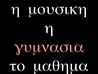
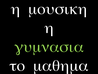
gumnasia colour: pink -> light green
